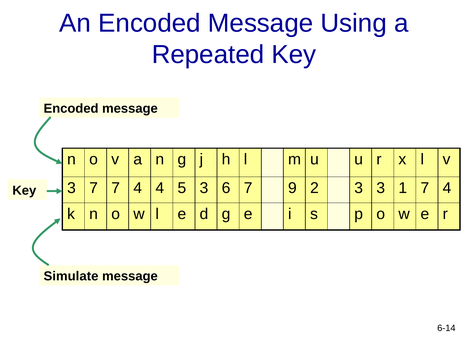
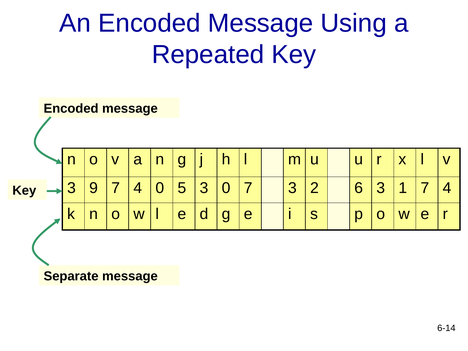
3 7: 7 -> 9
4 4: 4 -> 0
3 6: 6 -> 0
7 9: 9 -> 3
2 3: 3 -> 6
Simulate: Simulate -> Separate
